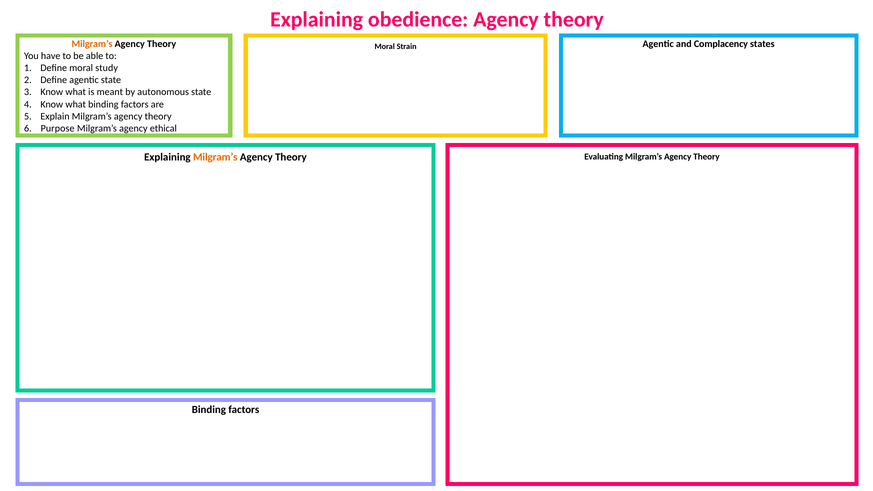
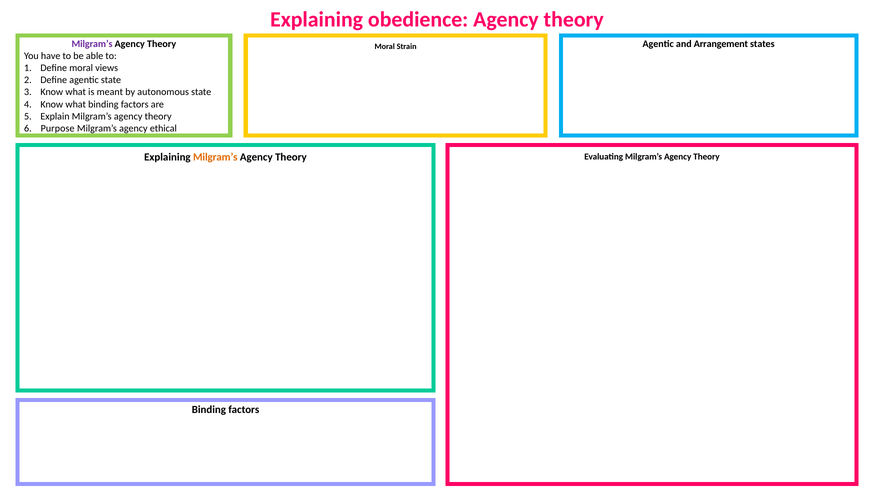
Milgram’s at (92, 44) colour: orange -> purple
Complacency: Complacency -> Arrangement
study: study -> views
